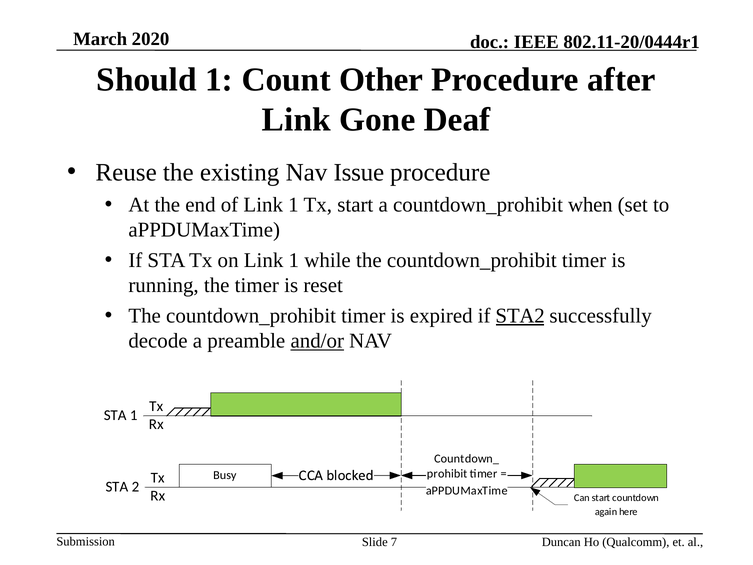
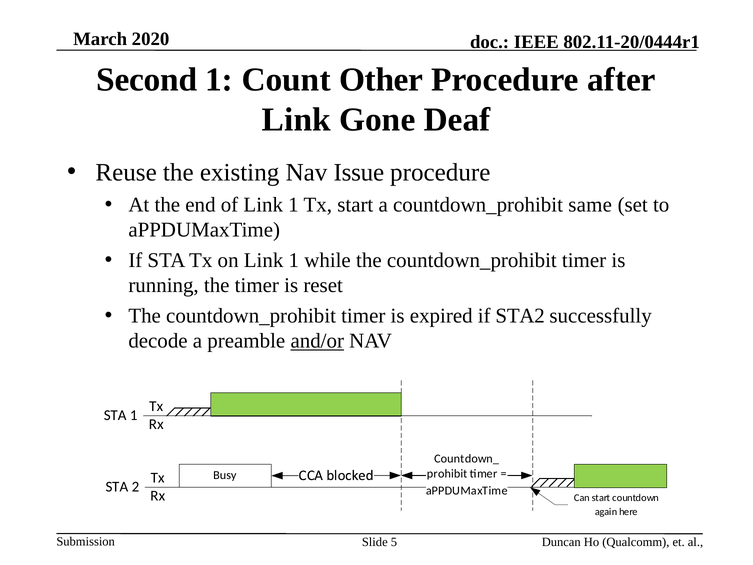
Should: Should -> Second
when: when -> same
STA2 underline: present -> none
7: 7 -> 5
